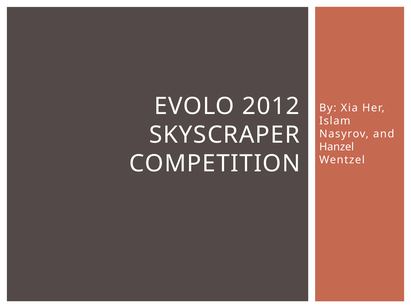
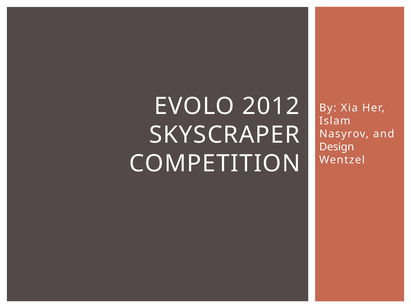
Hanzel: Hanzel -> Design
